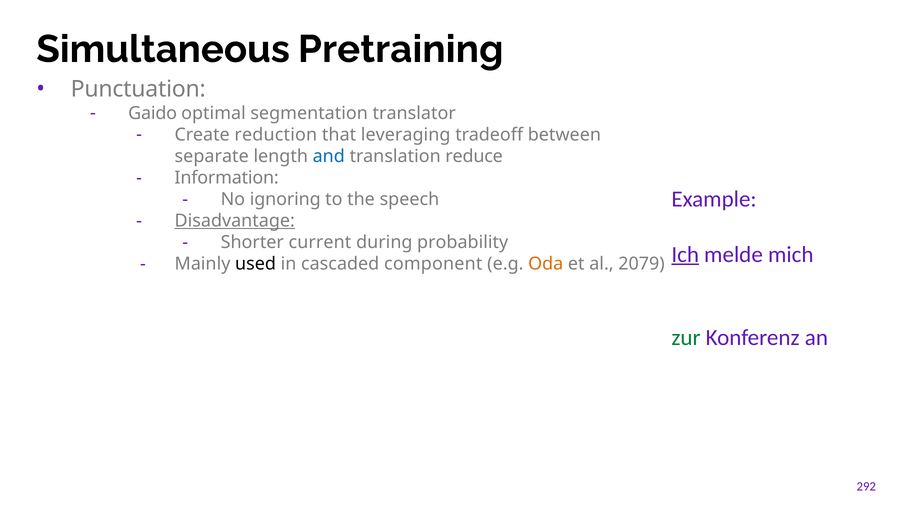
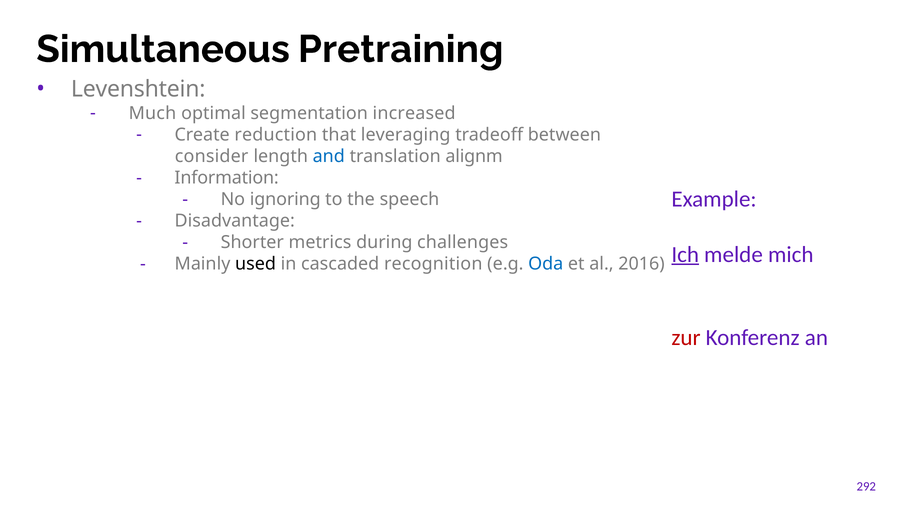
Punctuation: Punctuation -> Levenshtein
Gaido: Gaido -> Much
translator: translator -> increased
separate: separate -> consider
reduce: reduce -> alignm
Disadvantage underline: present -> none
current: current -> metrics
probability: probability -> challenges
component: component -> recognition
Oda colour: orange -> blue
2079: 2079 -> 2016
zur colour: green -> red
